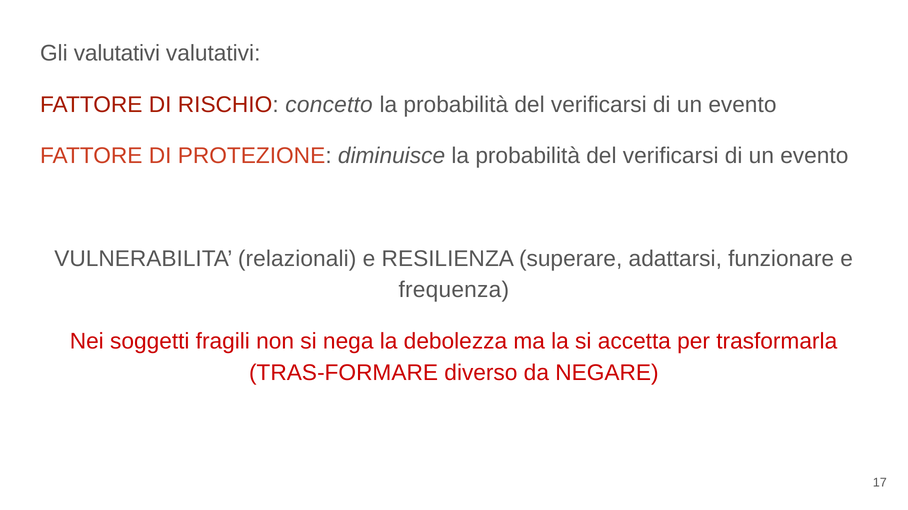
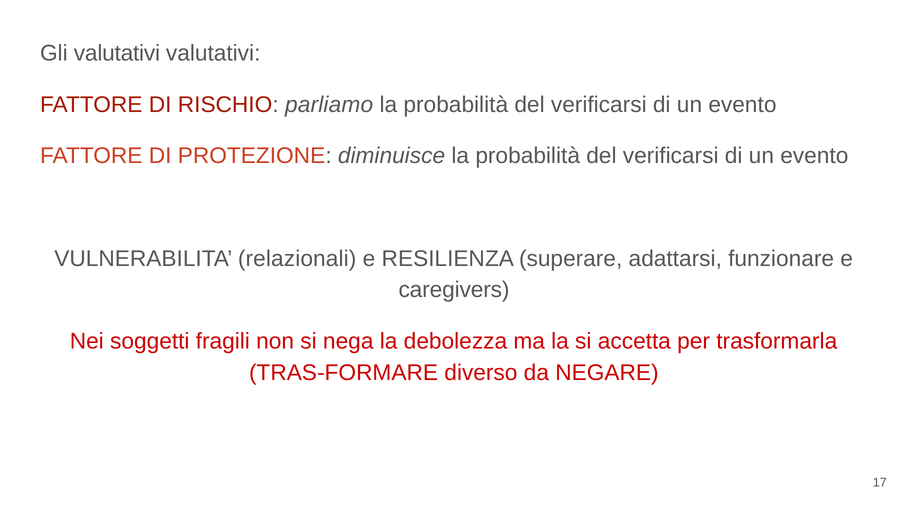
concetto: concetto -> parliamo
frequenza: frequenza -> caregivers
